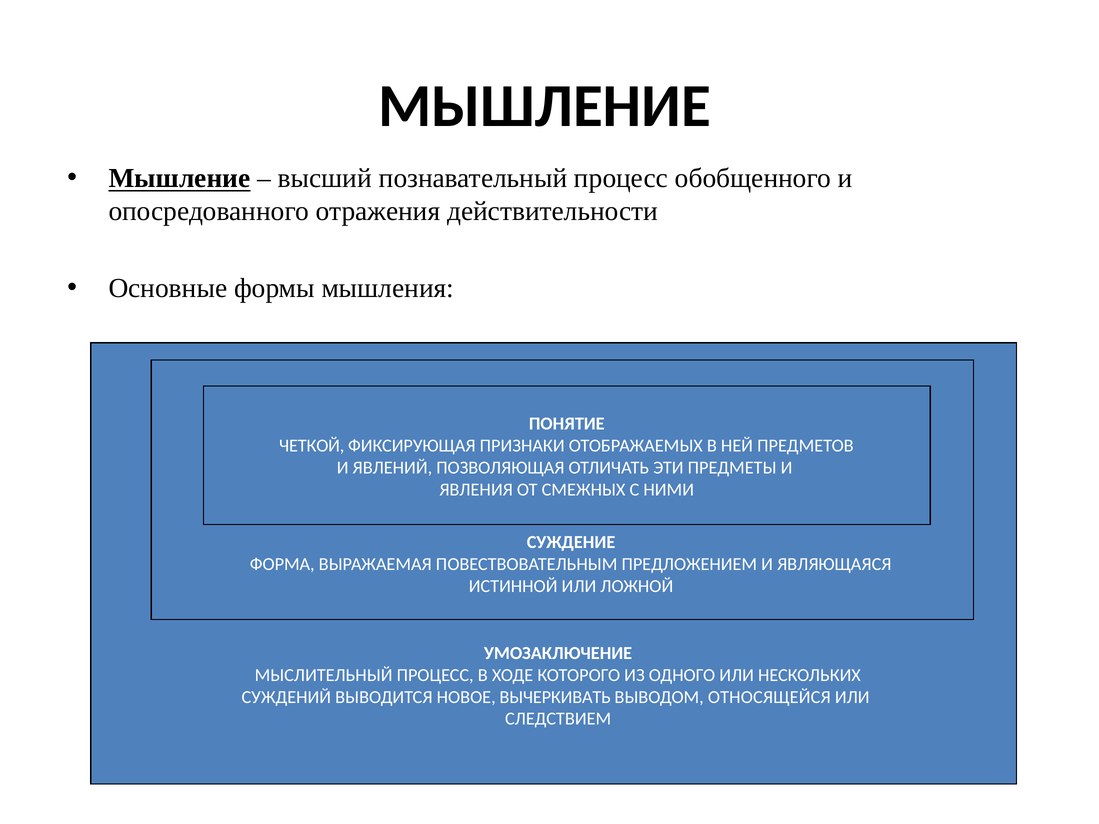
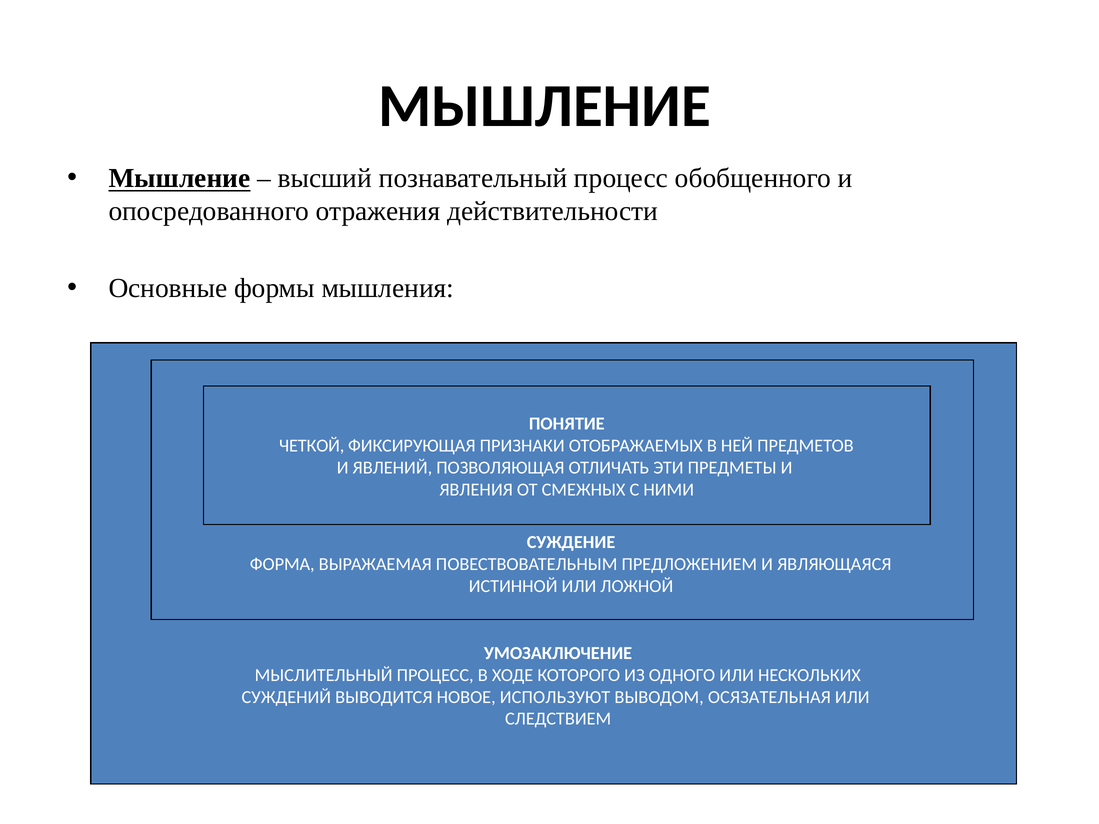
ВЫЧЕРКИВАТЬ: ВЫЧЕРКИВАТЬ -> ИСПОЛЬЗУЮТ
ОТНОСЯЩЕЙСЯ: ОТНОСЯЩЕЙСЯ -> ОСЯЗАТЕЛЬНАЯ
